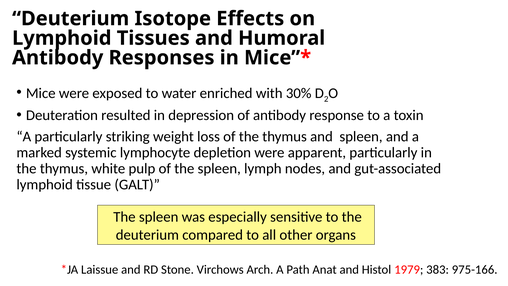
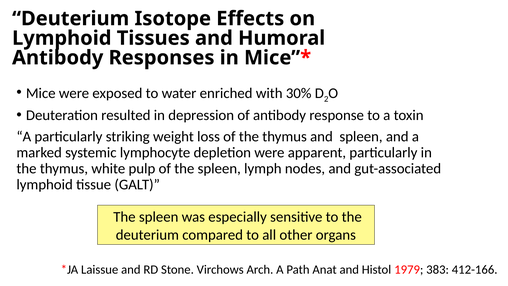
975-166: 975-166 -> 412-166
